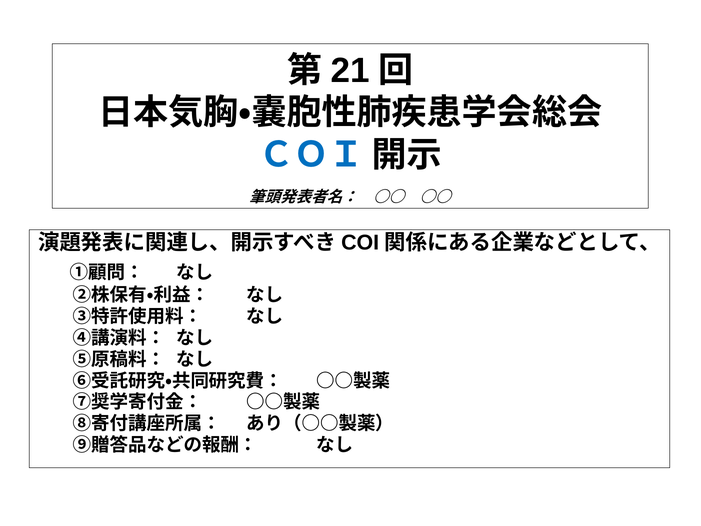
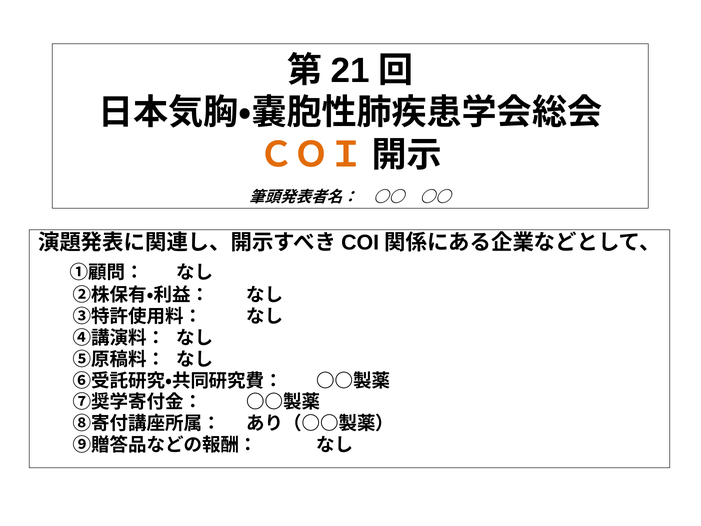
ＣＯＩ colour: blue -> orange
